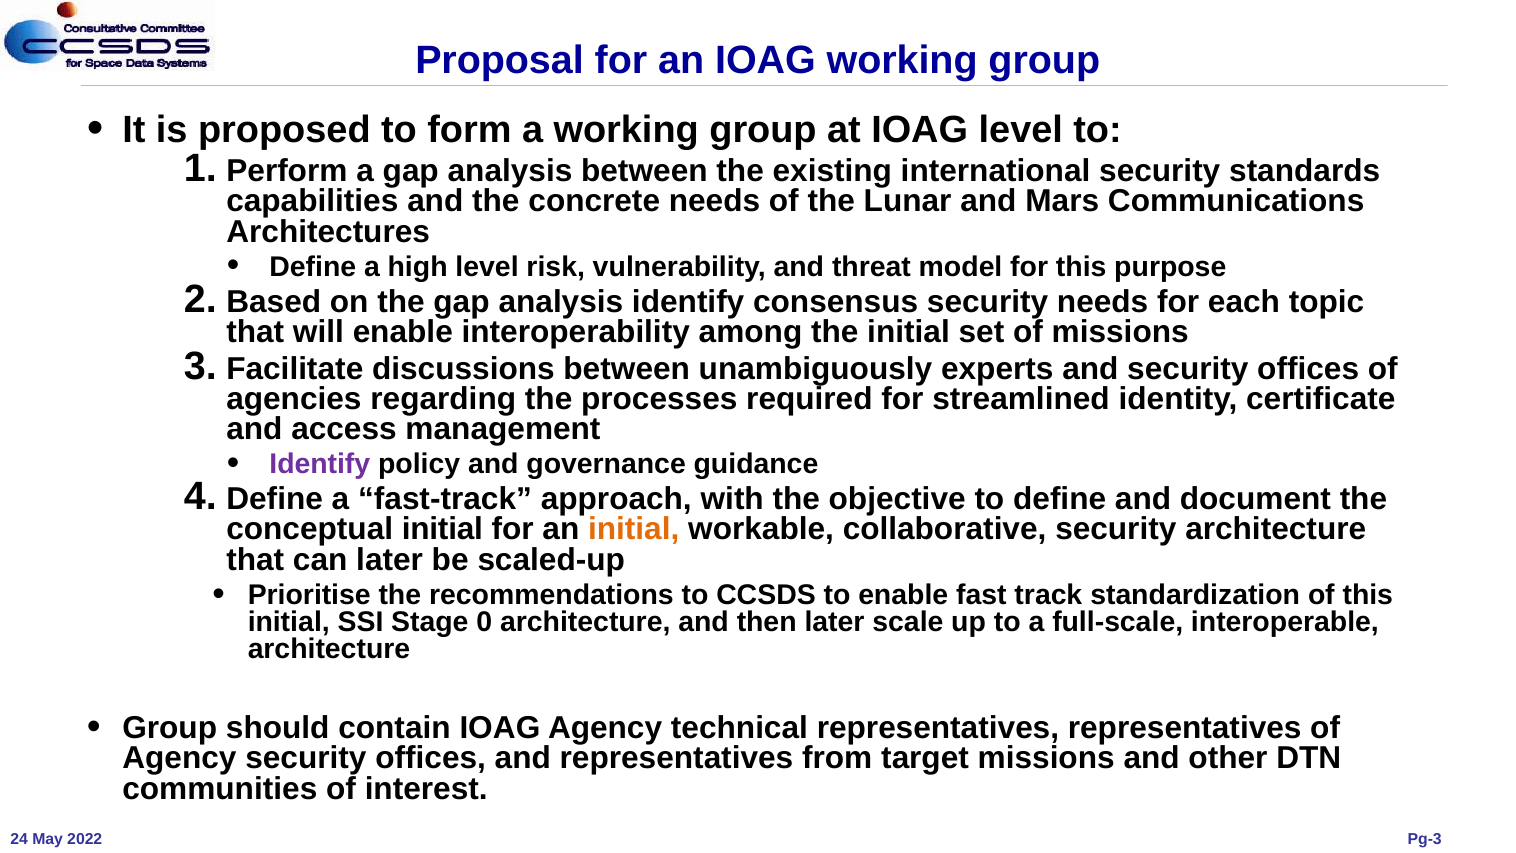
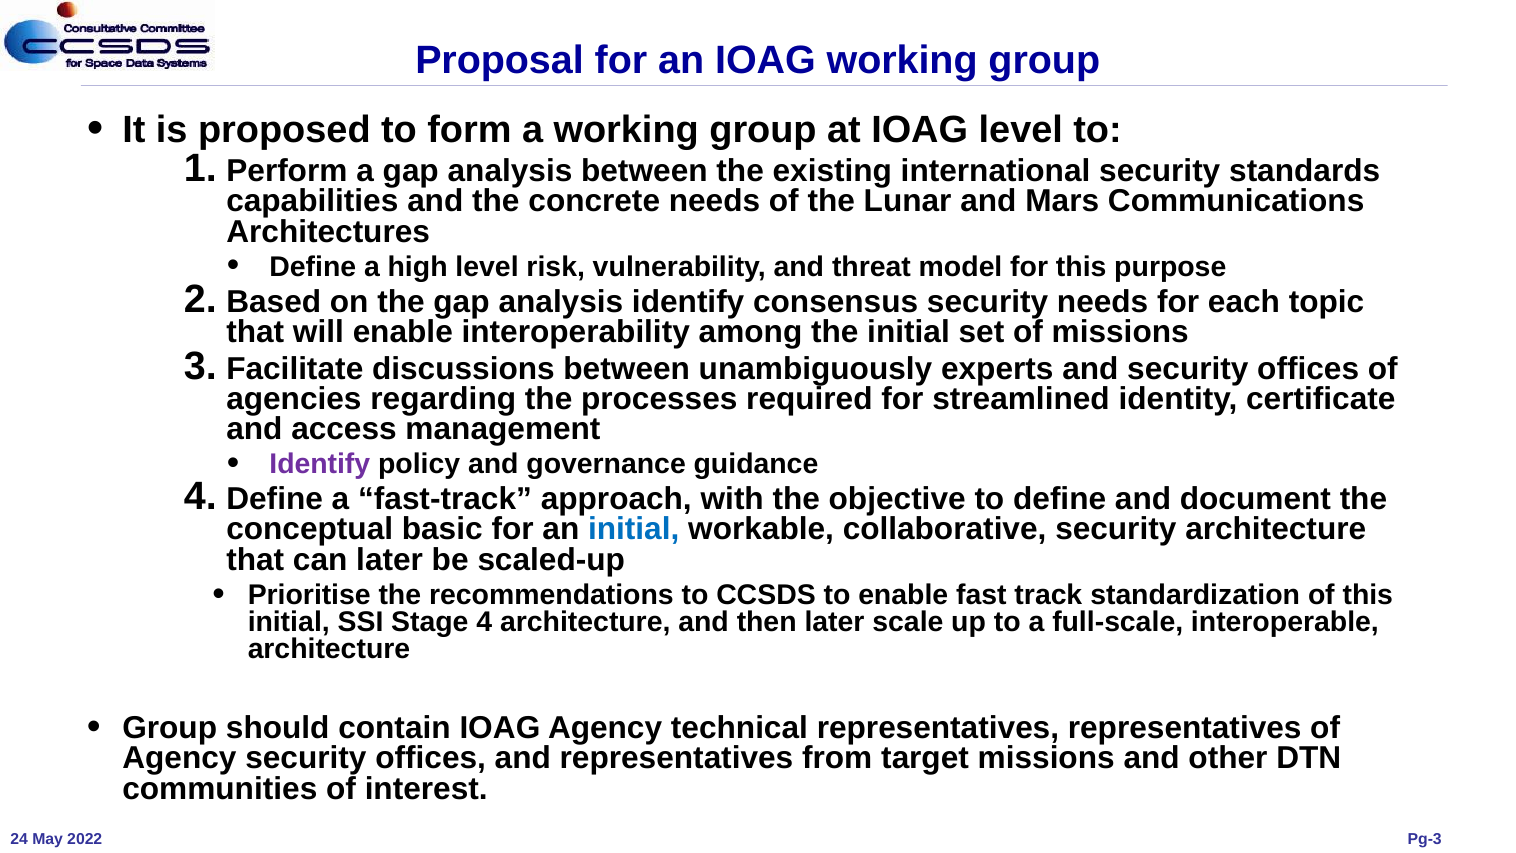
conceptual initial: initial -> basic
initial at (634, 529) colour: orange -> blue
Stage 0: 0 -> 4
